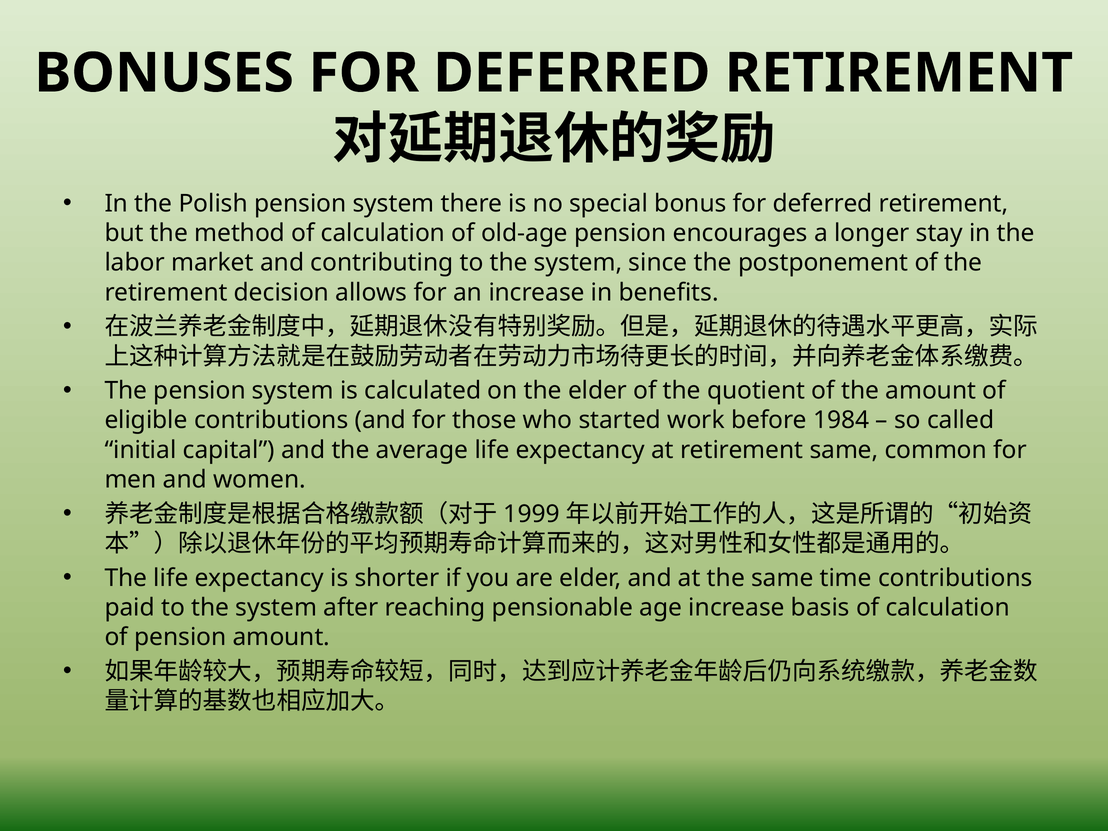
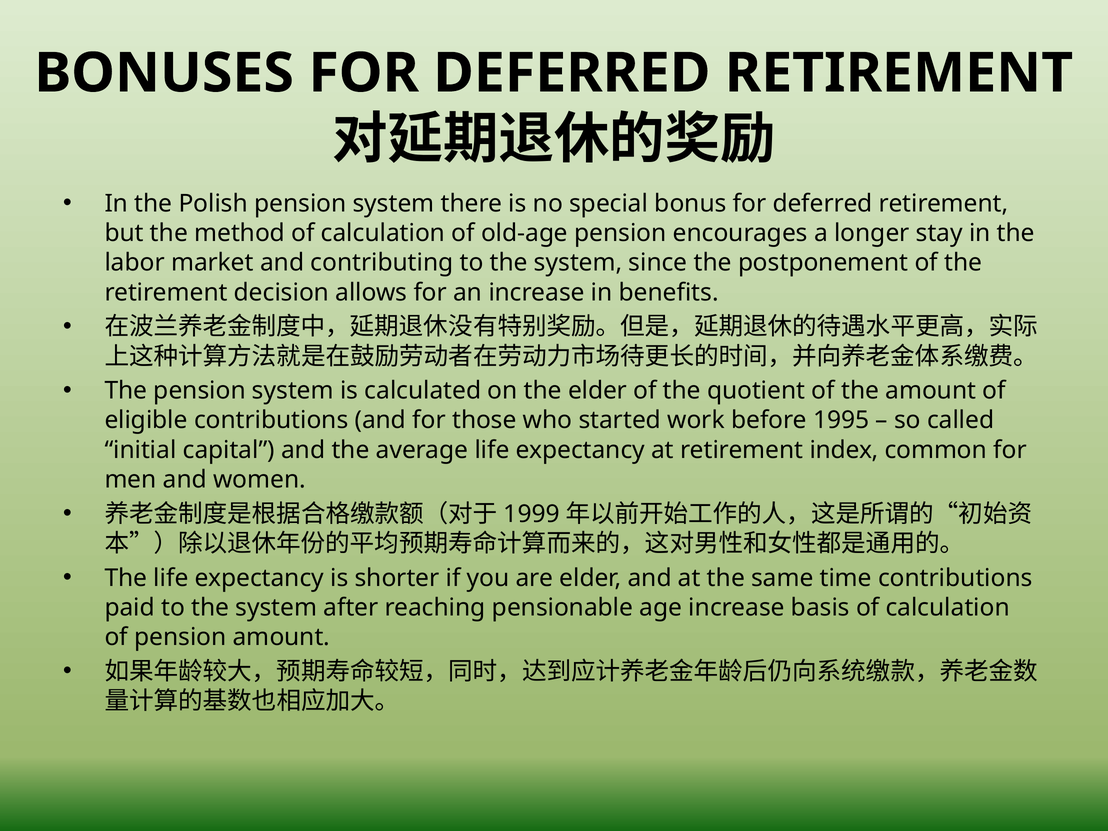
1984: 1984 -> 1995
retirement same: same -> index
